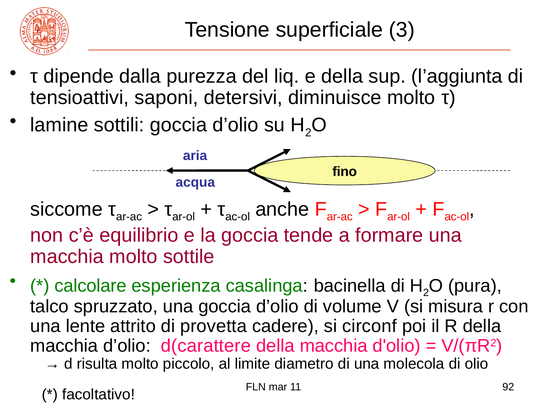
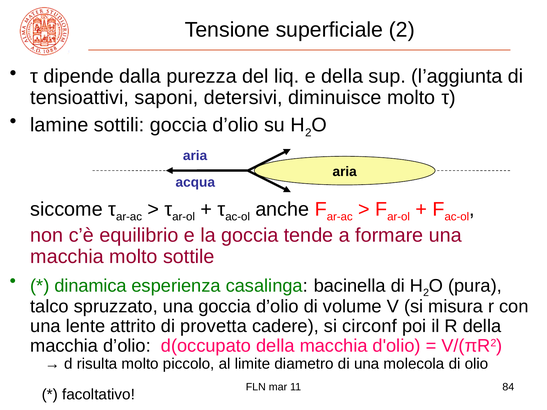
superficiale 3: 3 -> 2
fino at (345, 172): fino -> aria
calcolare: calcolare -> dinamica
d(carattere: d(carattere -> d(occupato
92: 92 -> 84
